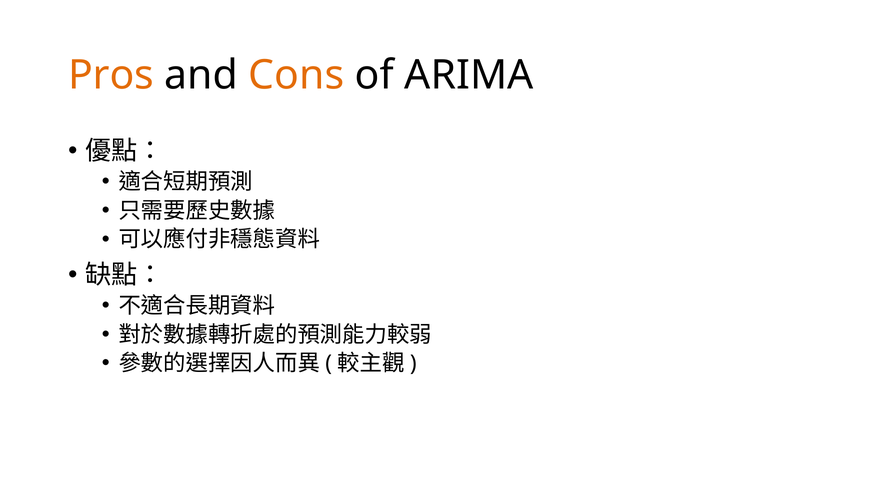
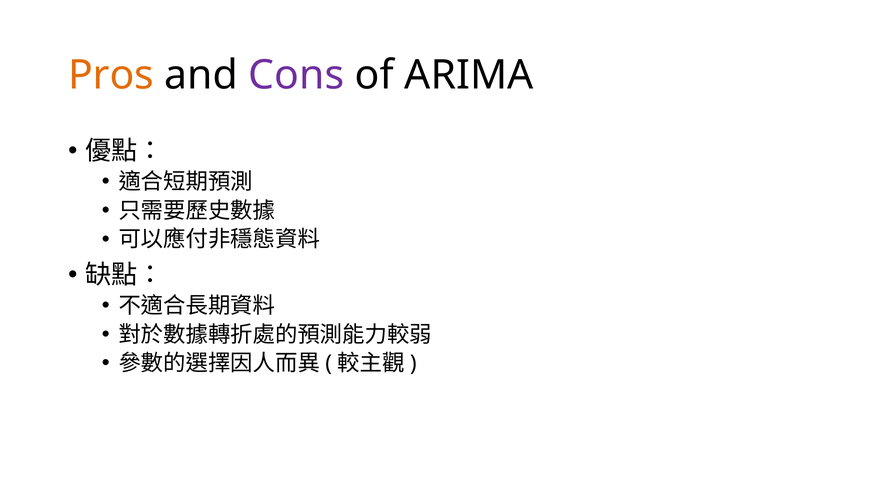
Cons colour: orange -> purple
